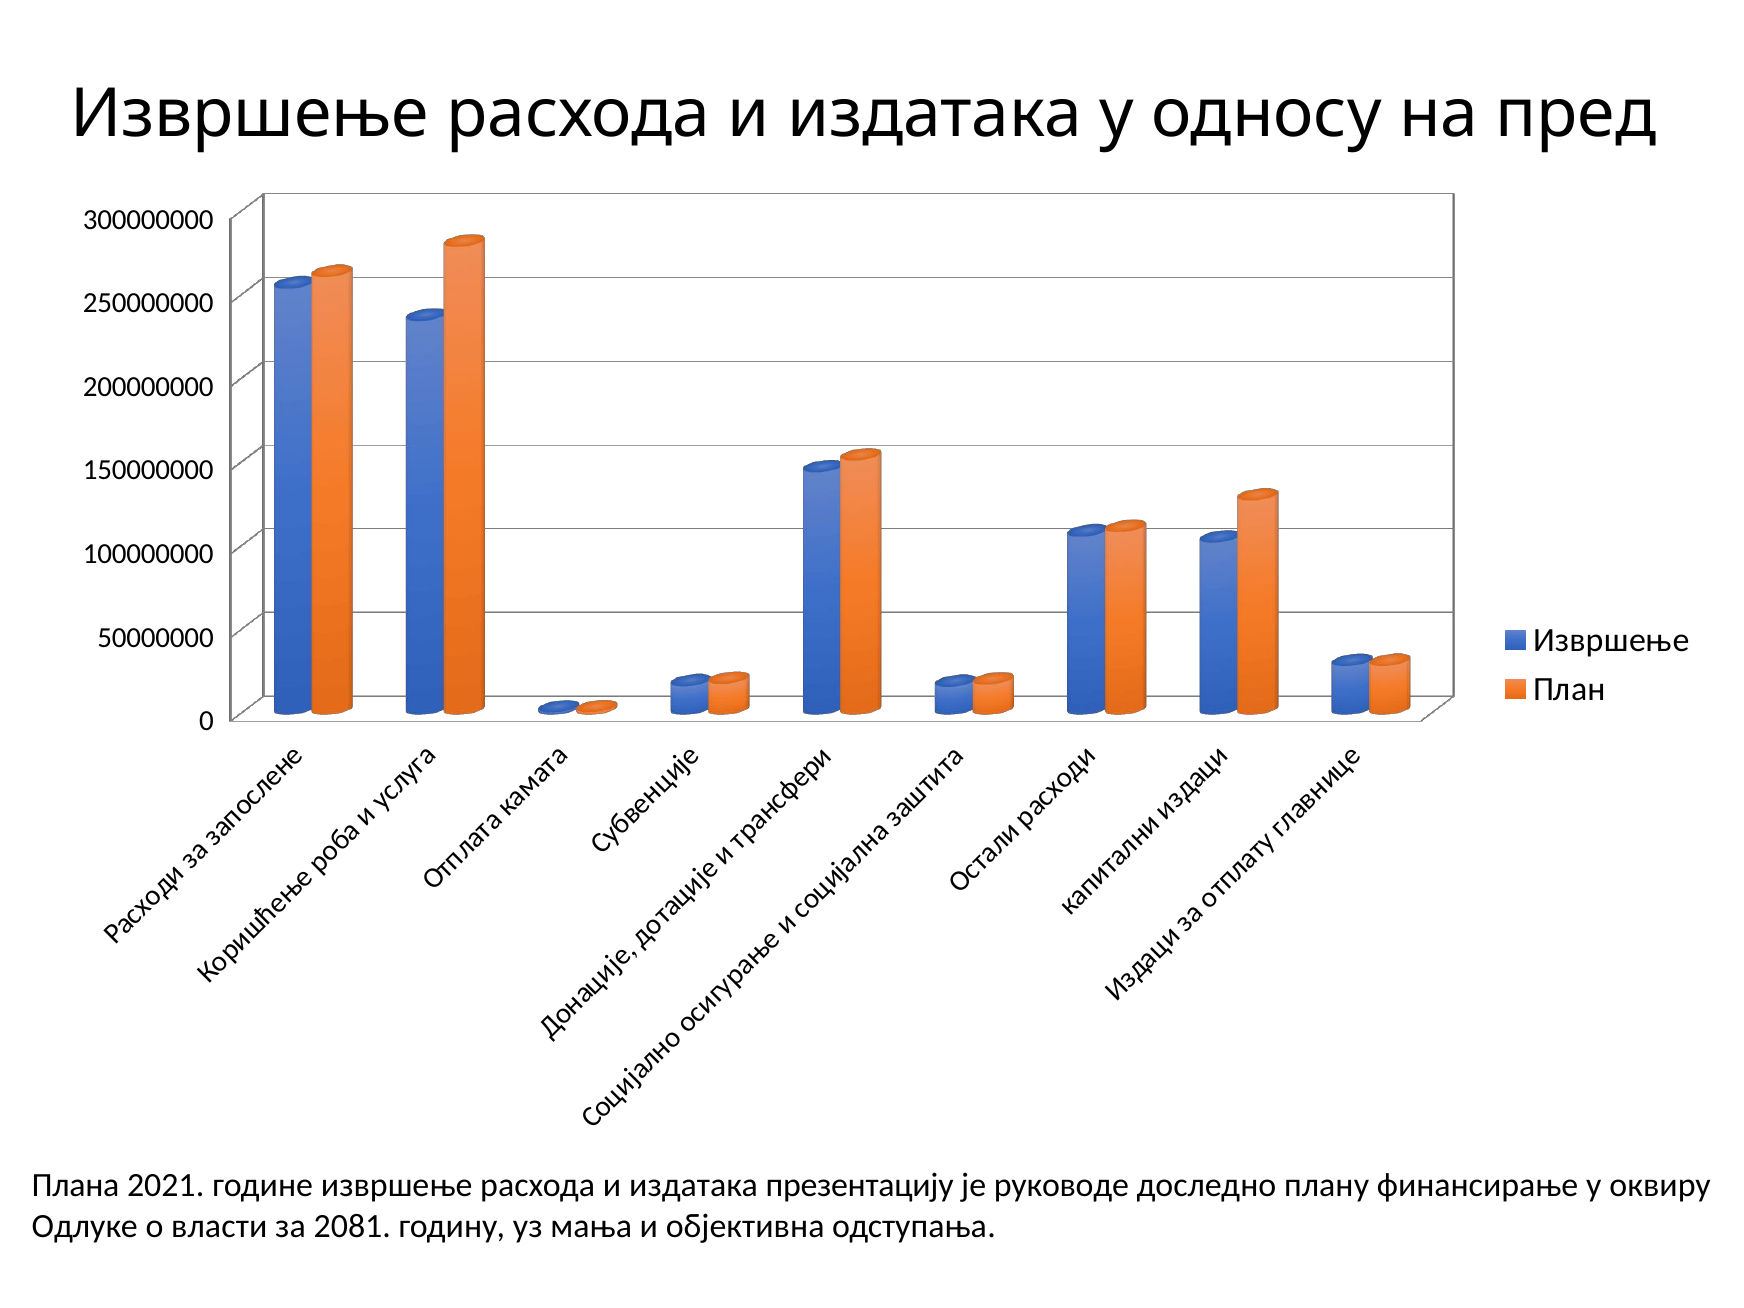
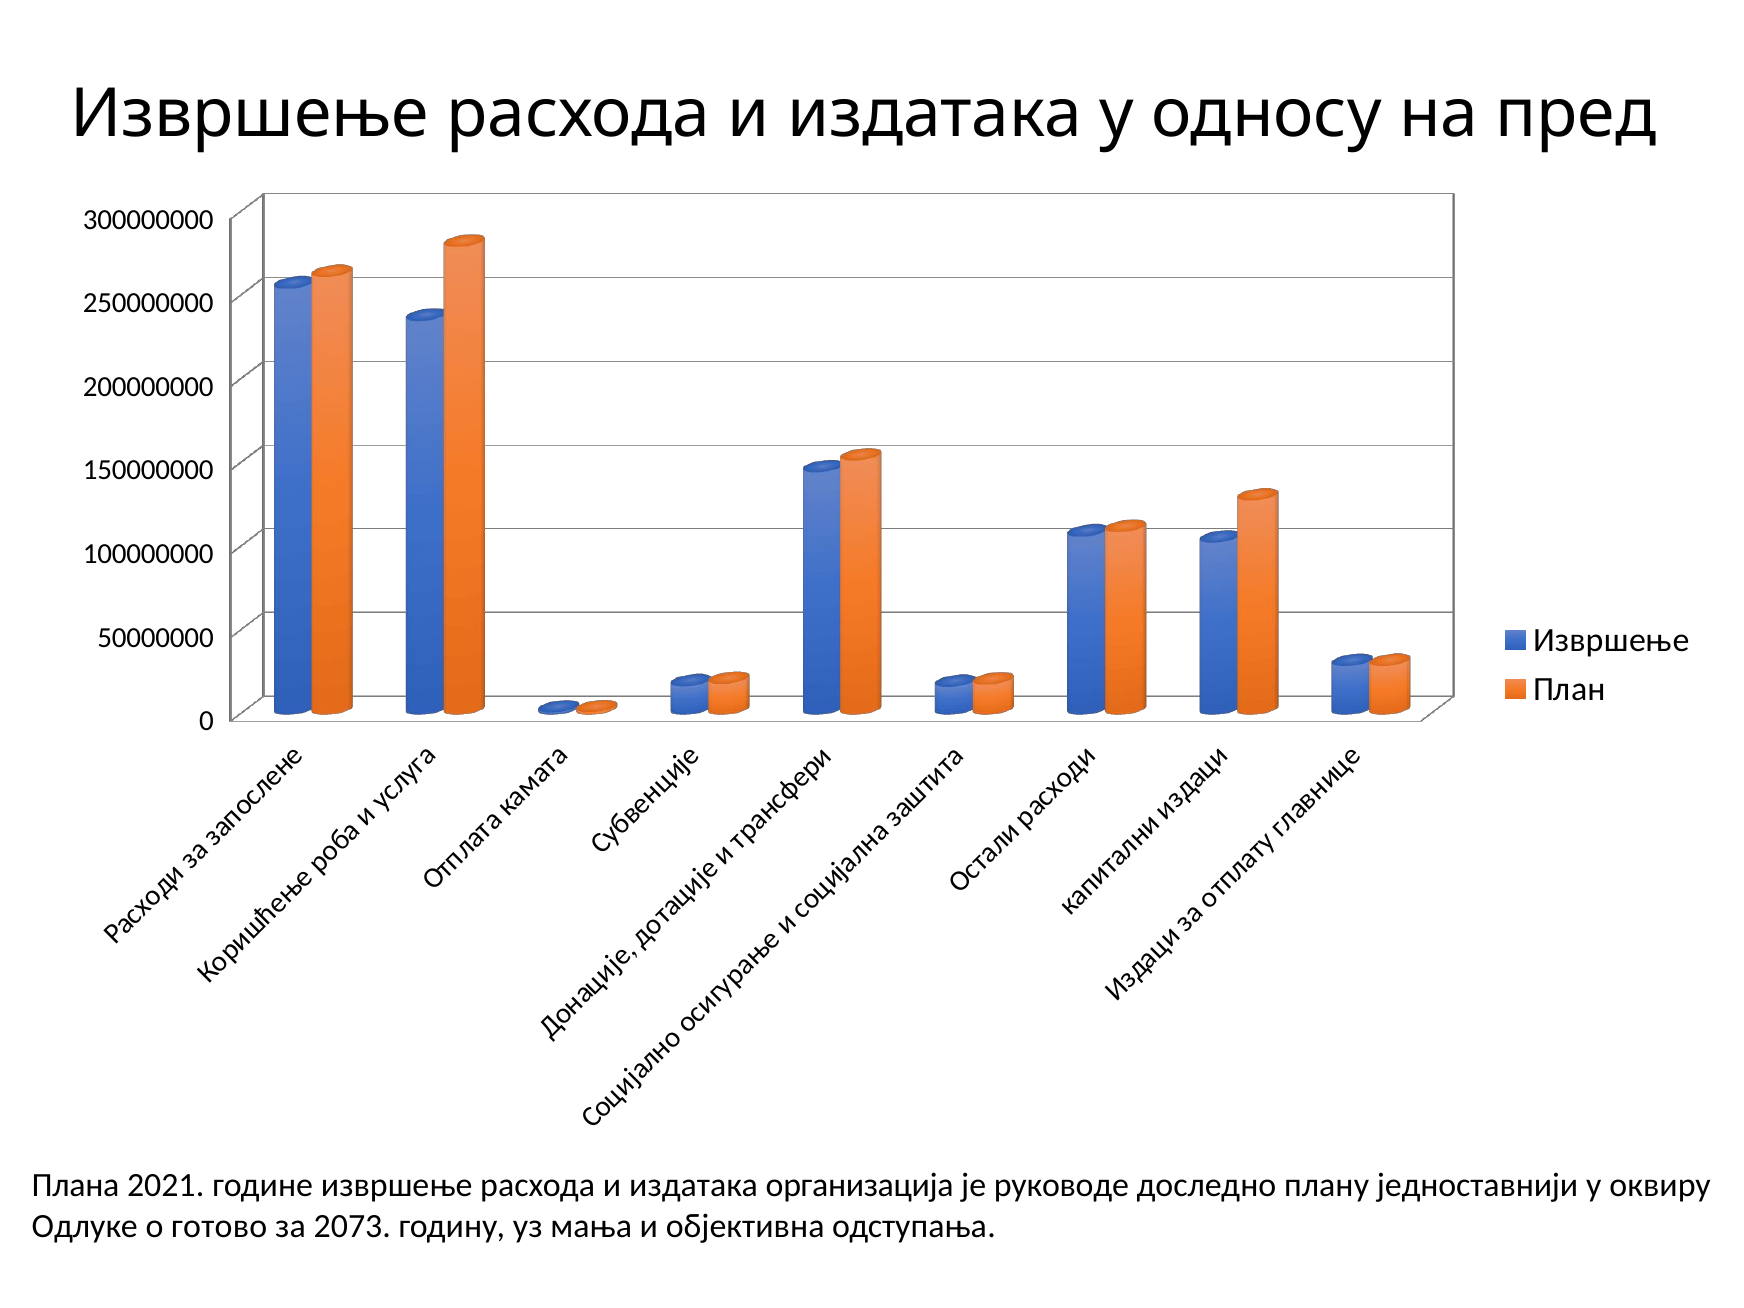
презентацију: презентацију -> организација
финансирање: финансирање -> једноставнији
власти: власти -> готово
2081: 2081 -> 2073
